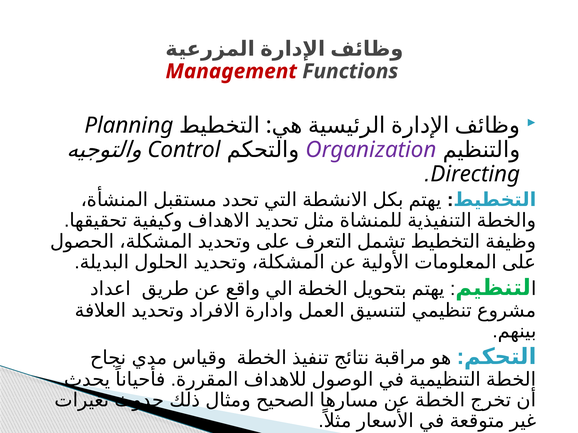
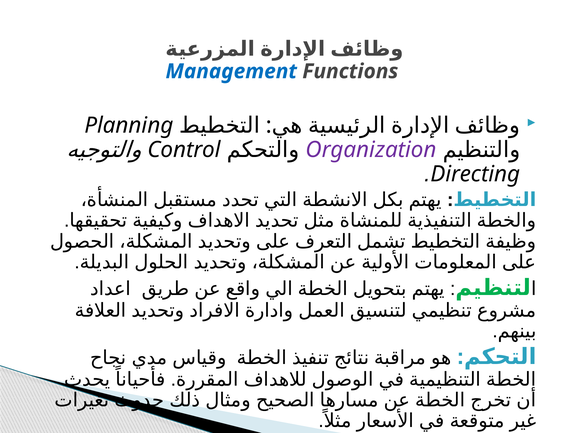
Management colour: red -> blue
